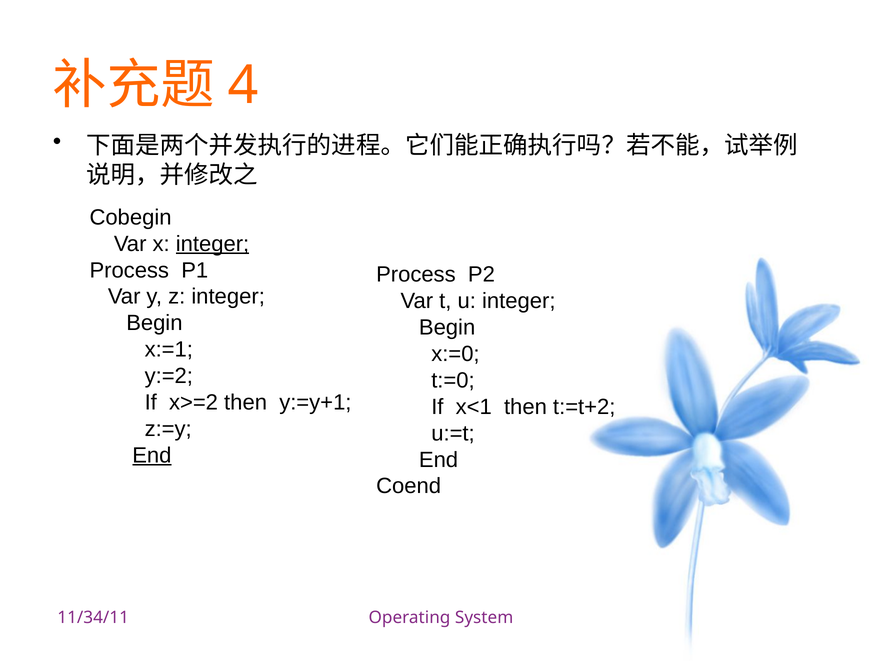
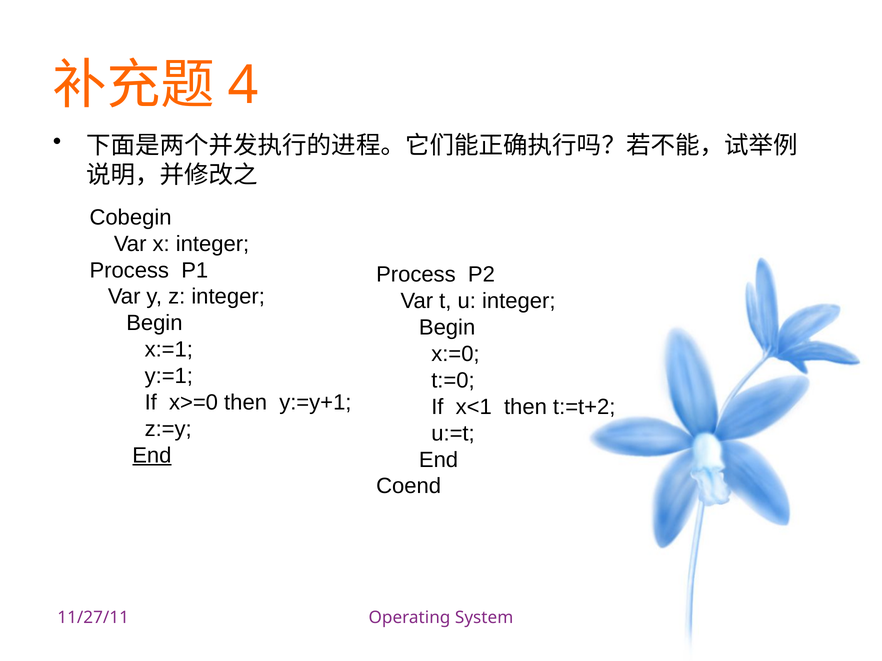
integer at (213, 244) underline: present -> none
y:=2: y:=2 -> y:=1
x>=2: x>=2 -> x>=0
11/34/11: 11/34/11 -> 11/27/11
